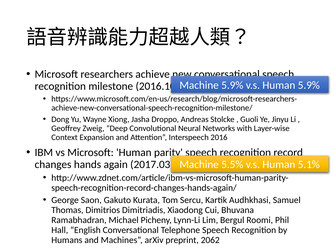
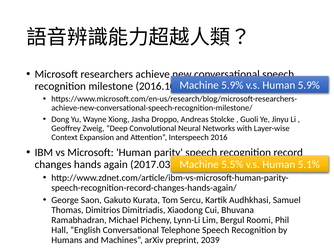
2062: 2062 -> 2039
